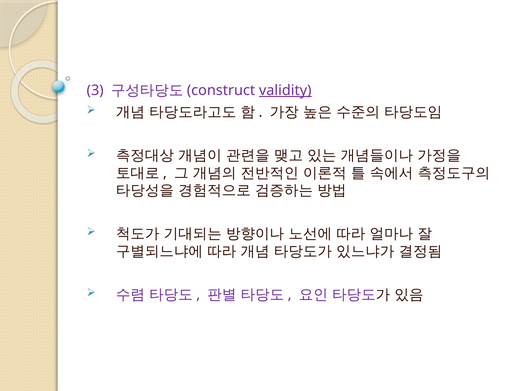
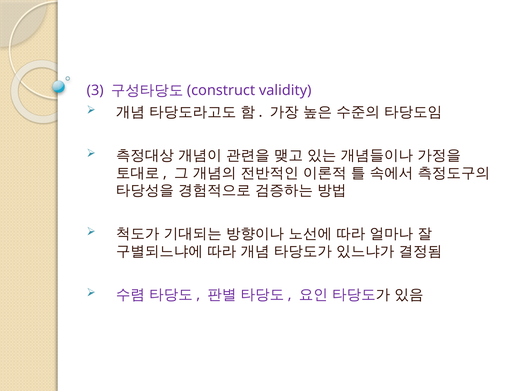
validity underline: present -> none
